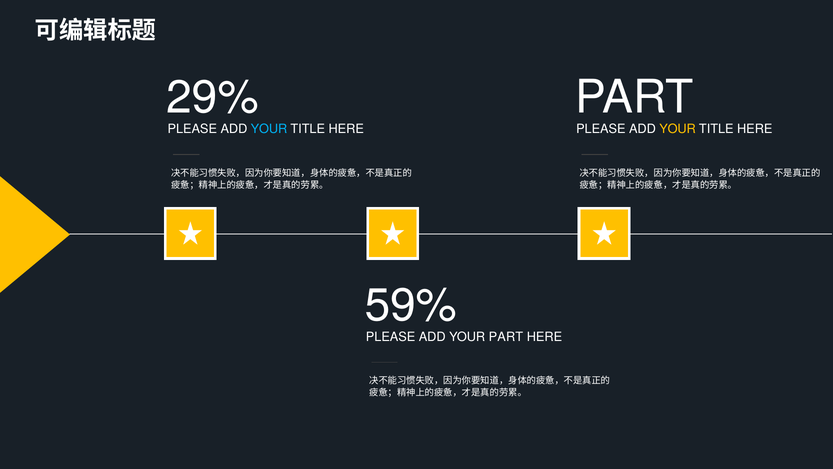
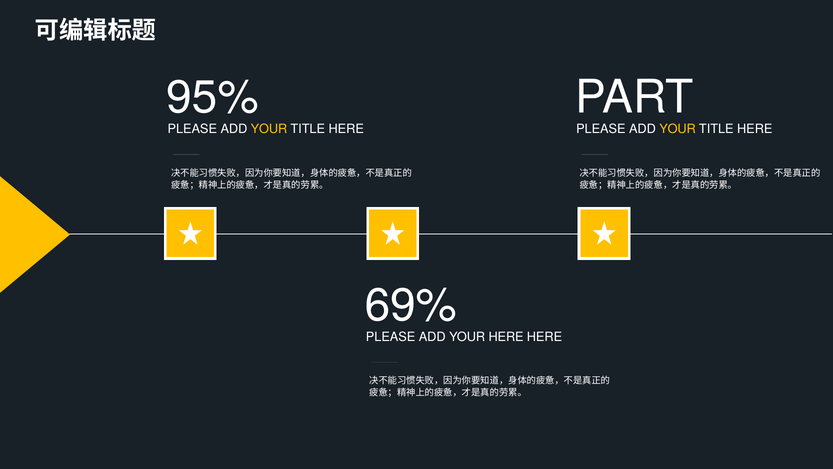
29%: 29% -> 95%
YOUR at (269, 129) colour: light blue -> yellow
59%: 59% -> 69%
YOUR PART: PART -> HERE
